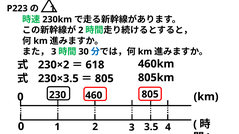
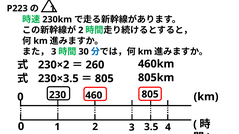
618: 618 -> 260
